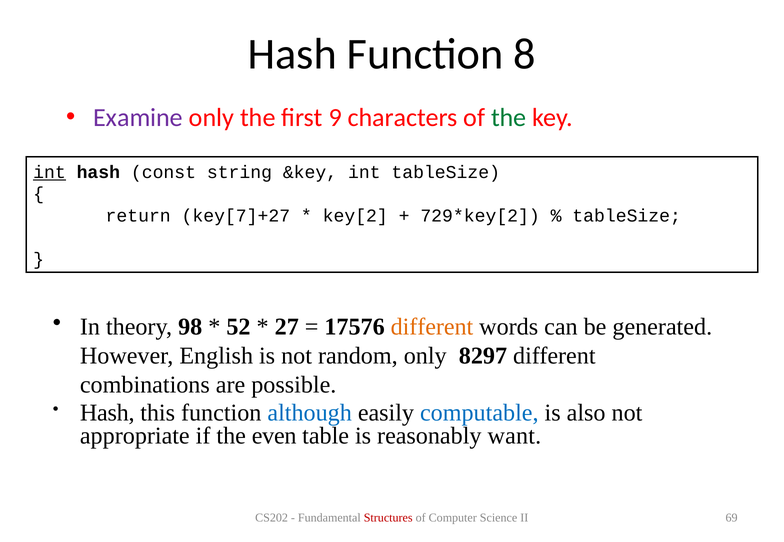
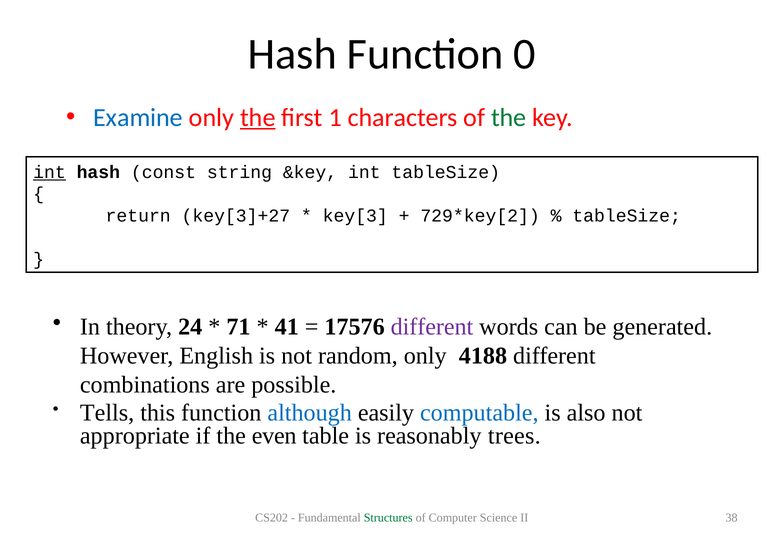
8: 8 -> 0
Examine colour: purple -> blue
the at (258, 118) underline: none -> present
9: 9 -> 1
key[7]+27: key[7]+27 -> key[3]+27
key[2: key[2 -> key[3
98: 98 -> 24
52: 52 -> 71
27: 27 -> 41
different at (432, 327) colour: orange -> purple
8297: 8297 -> 4188
Hash at (107, 413): Hash -> Tells
want: want -> trees
Structures colour: red -> green
69: 69 -> 38
